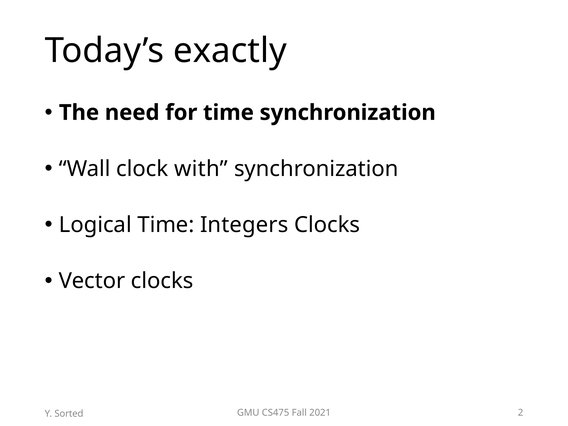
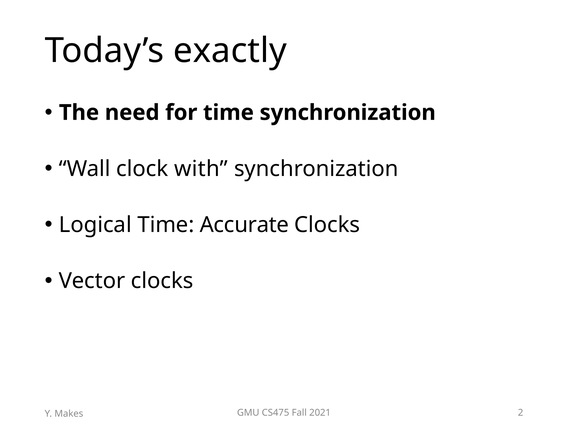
Integers: Integers -> Accurate
Sorted: Sorted -> Makes
